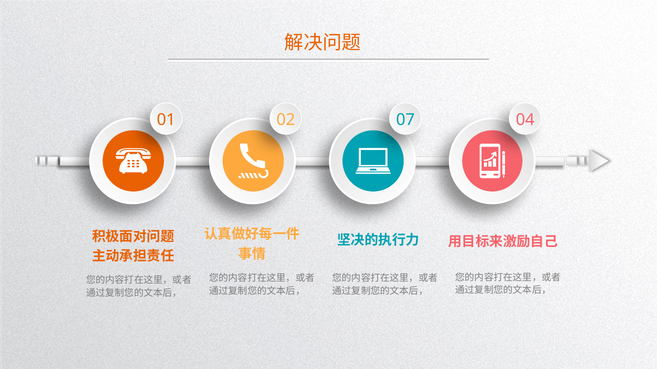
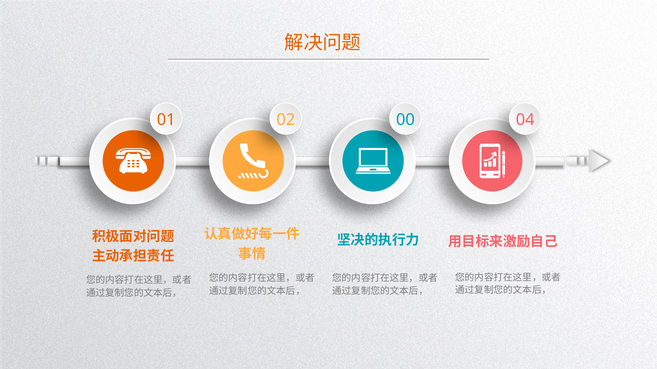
07: 07 -> 00
